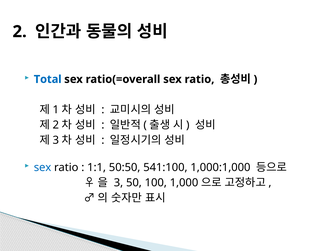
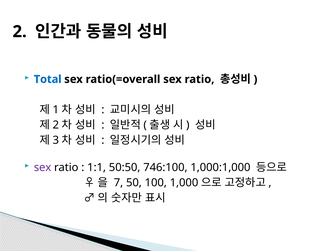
sex at (43, 168) colour: blue -> purple
541:100: 541:100 -> 746:100
3 at (118, 183): 3 -> 7
